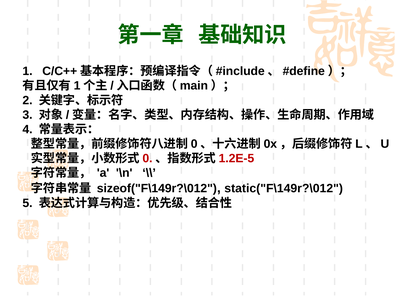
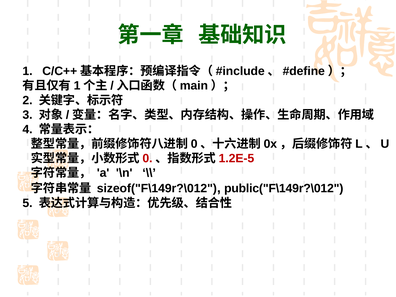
static("F\149r?\012: static("F\149r?\012 -> public("F\149r?\012
